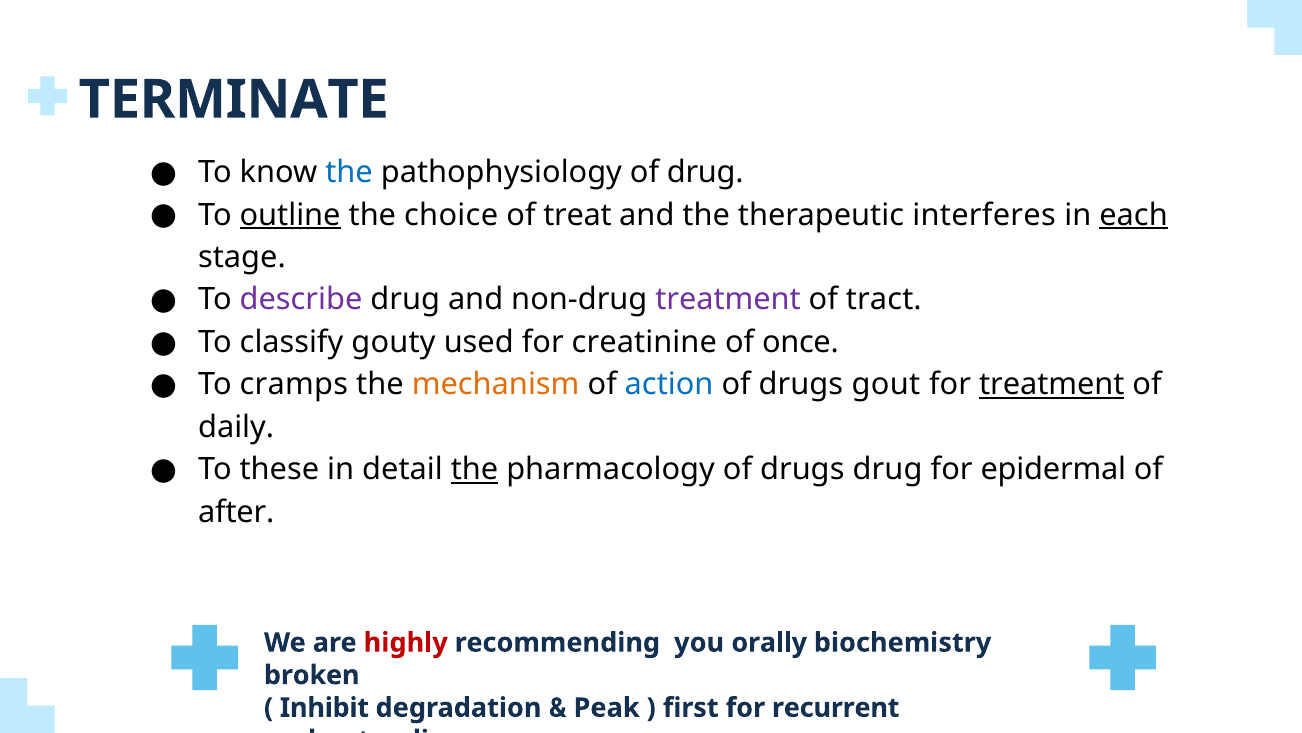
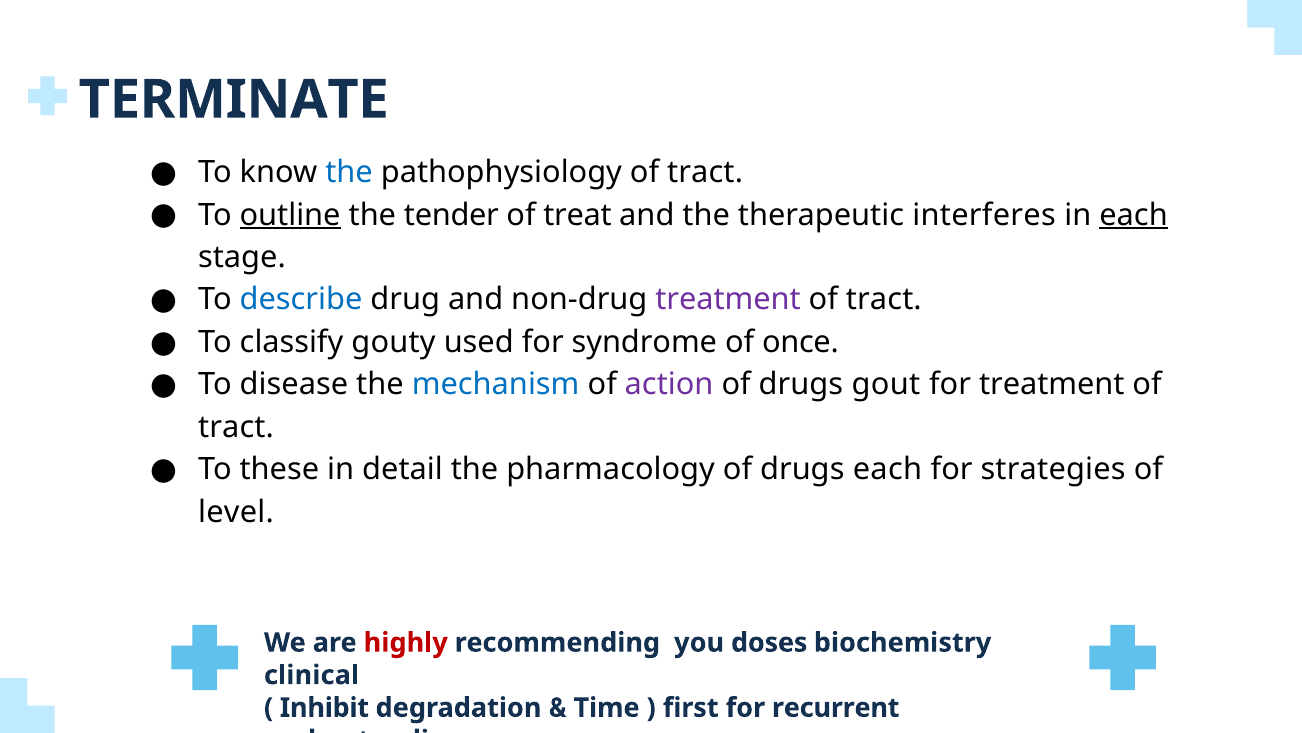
pathophysiology of drug: drug -> tract
choice: choice -> tender
describe colour: purple -> blue
creatinine: creatinine -> syndrome
cramps: cramps -> disease
mechanism colour: orange -> blue
action colour: blue -> purple
treatment at (1052, 384) underline: present -> none
daily at (236, 427): daily -> tract
the at (475, 469) underline: present -> none
drugs drug: drug -> each
epidermal: epidermal -> strategies
after: after -> level
orally: orally -> doses
broken: broken -> clinical
Peak: Peak -> Time
